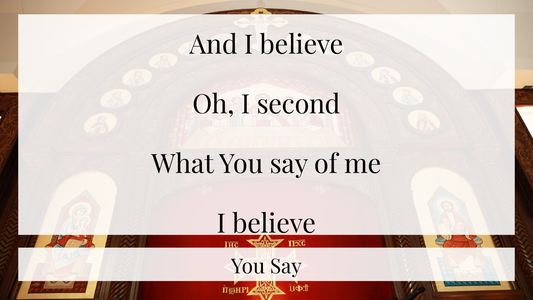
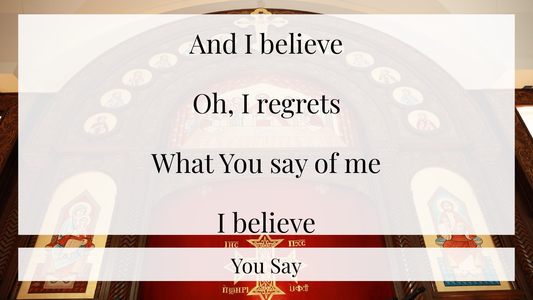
second: second -> regrets
